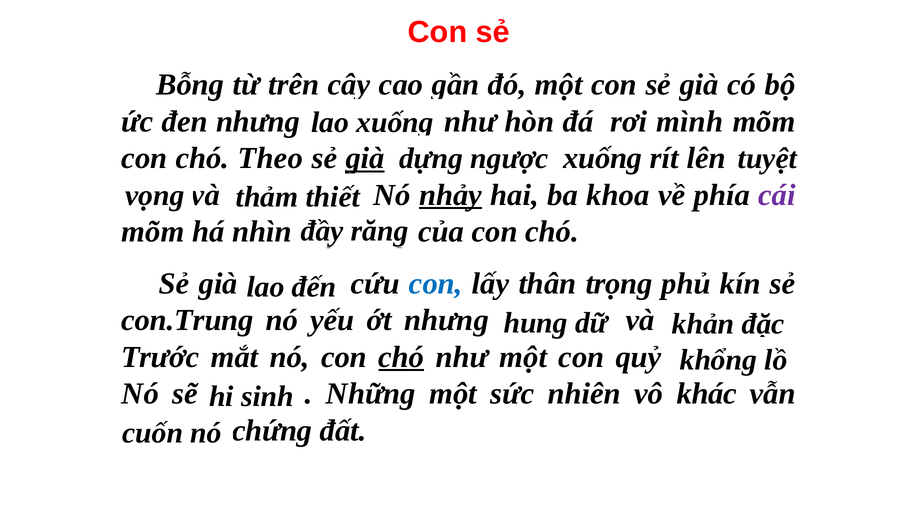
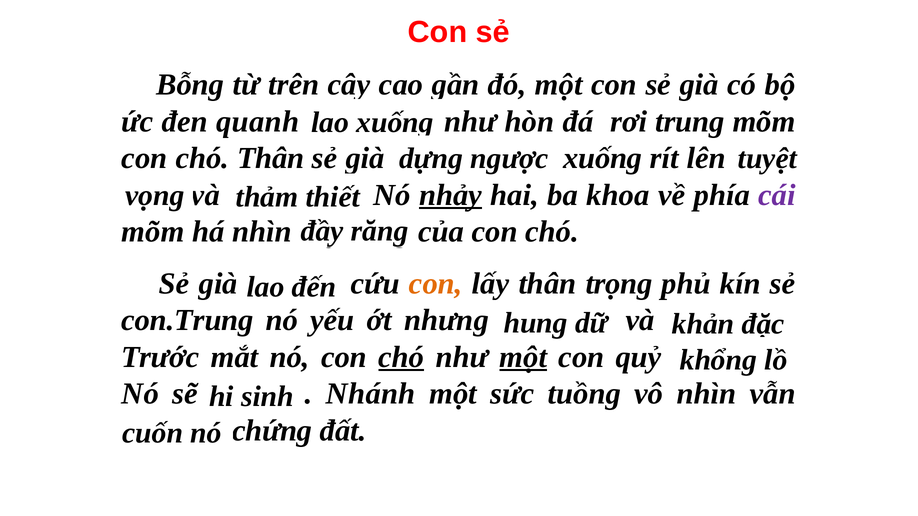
đen nhưng: nhưng -> quanh
mình: mình -> trung
chó Theo: Theo -> Thân
già at (365, 158) underline: present -> none
con at (436, 284) colour: blue -> orange
một at (523, 357) underline: none -> present
Những: Những -> Nhánh
nhiên: nhiên -> tuồng
vô khác: khác -> nhìn
